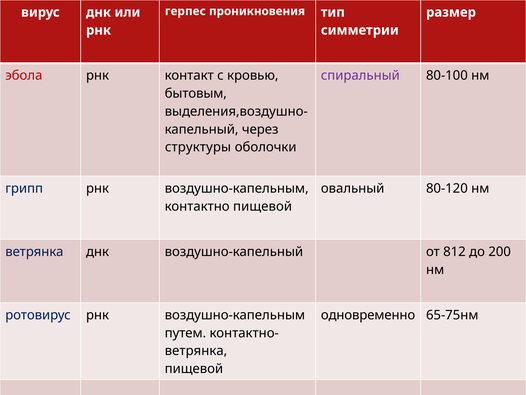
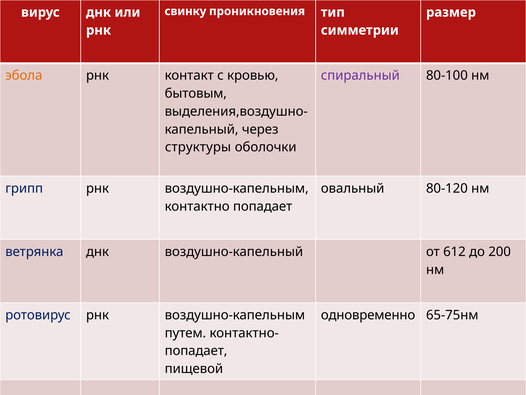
герпес: герпес -> свинку
эбола colour: red -> orange
контактно пищевой: пищевой -> попадает
812: 812 -> 612
ветрянка at (196, 350): ветрянка -> попадает
